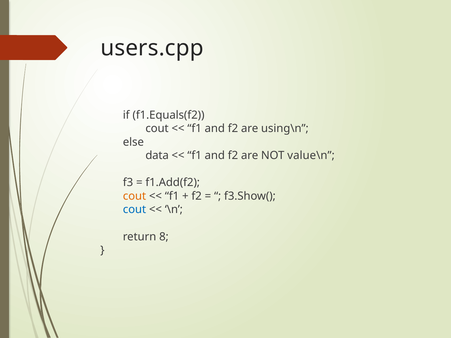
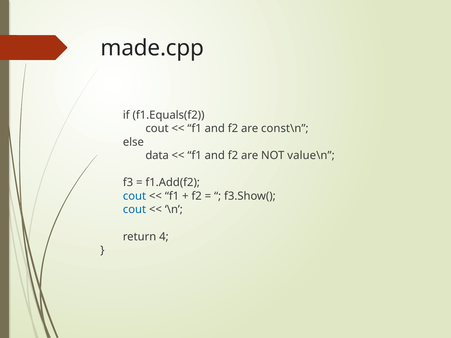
users.cpp: users.cpp -> made.cpp
using\n: using\n -> const\n
cout at (134, 196) colour: orange -> blue
8: 8 -> 4
